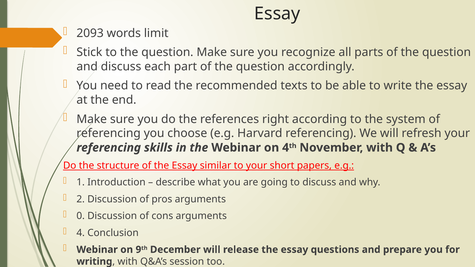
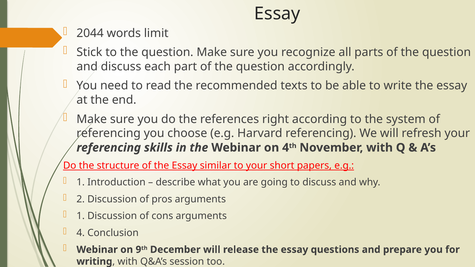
2093: 2093 -> 2044
0 at (81, 216): 0 -> 1
